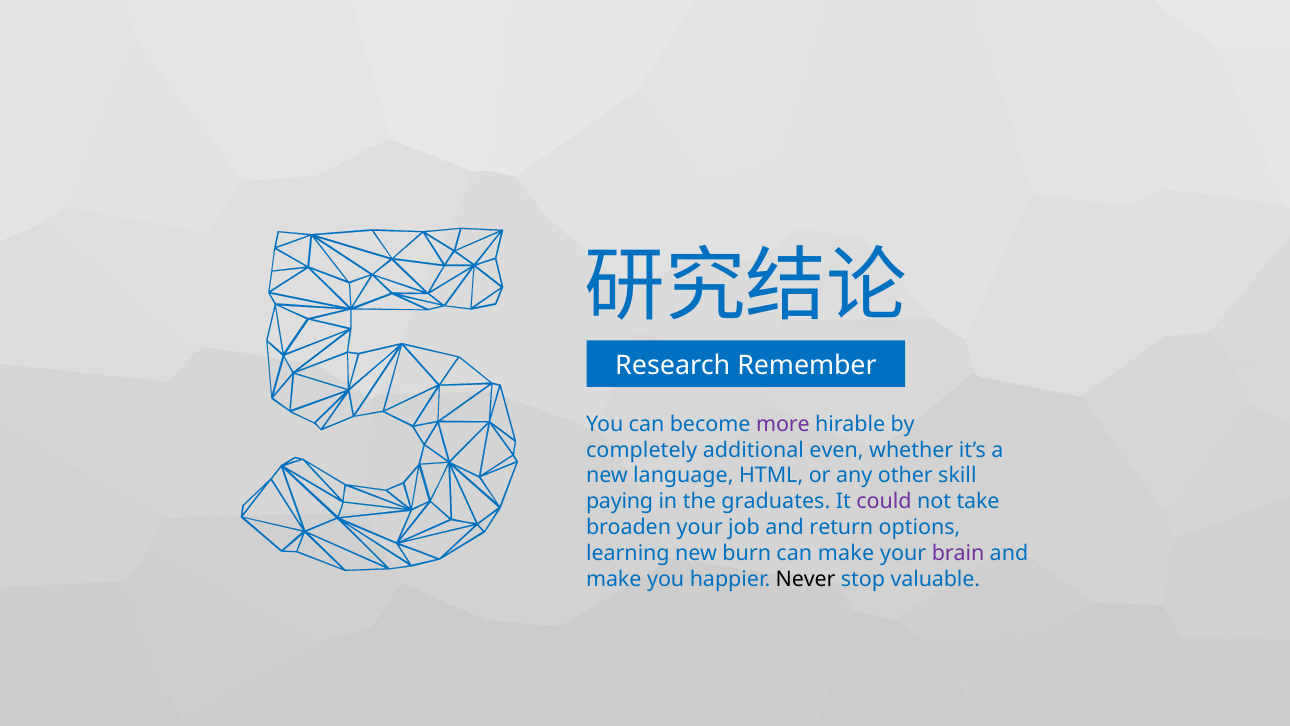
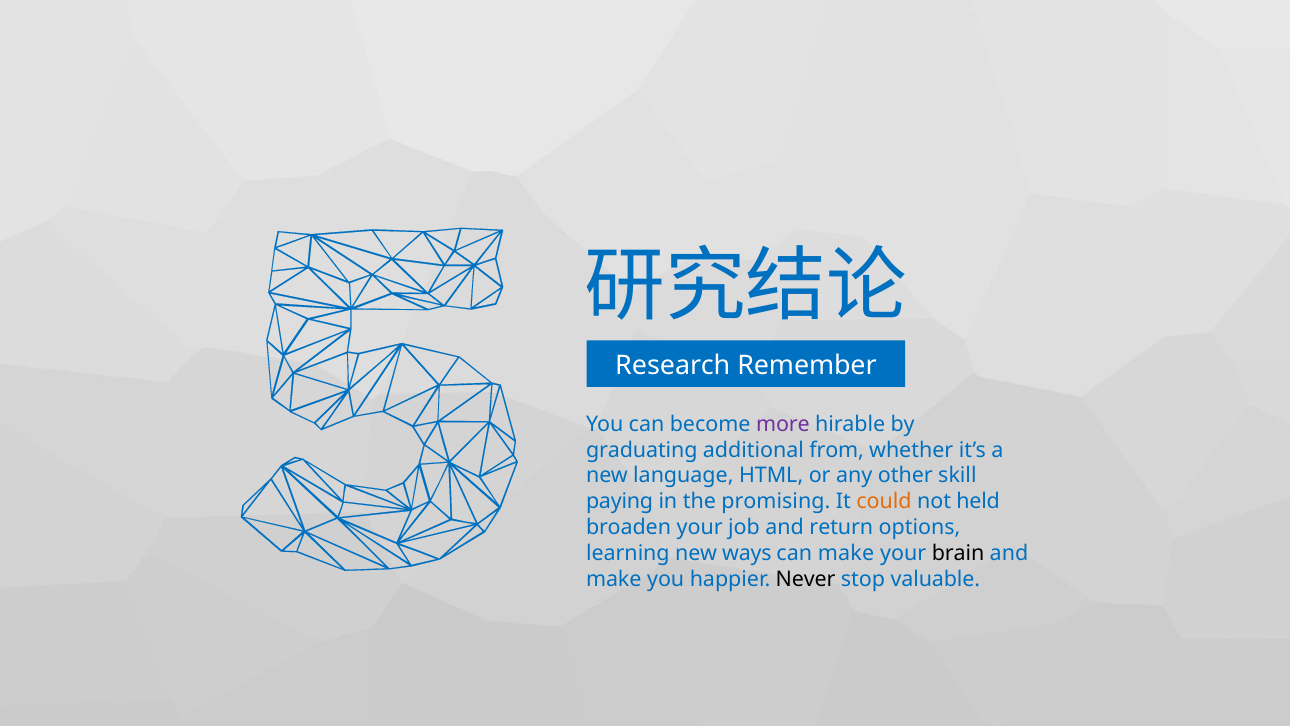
completely: completely -> graduating
even: even -> from
graduates: graduates -> promising
could colour: purple -> orange
take: take -> held
burn: burn -> ways
brain colour: purple -> black
